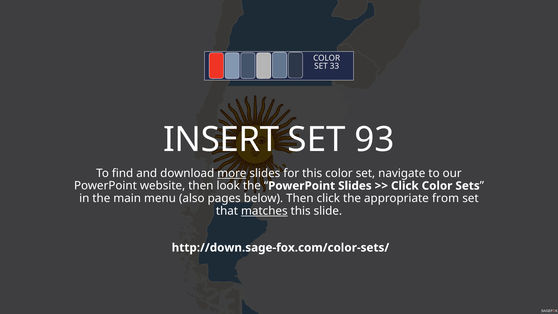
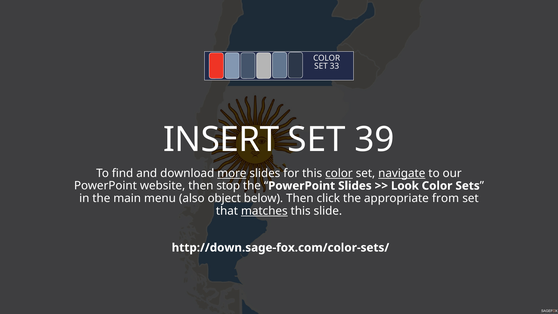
93: 93 -> 39
color at (339, 173) underline: none -> present
navigate underline: none -> present
look: look -> stop
Click at (405, 186): Click -> Look
pages: pages -> object
